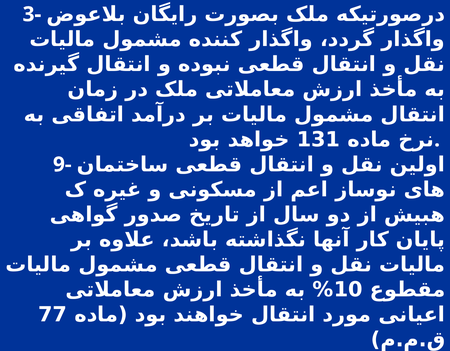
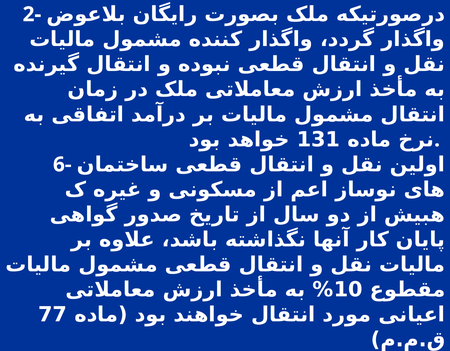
3-: 3- -> 2-
9-: 9- -> 6-
